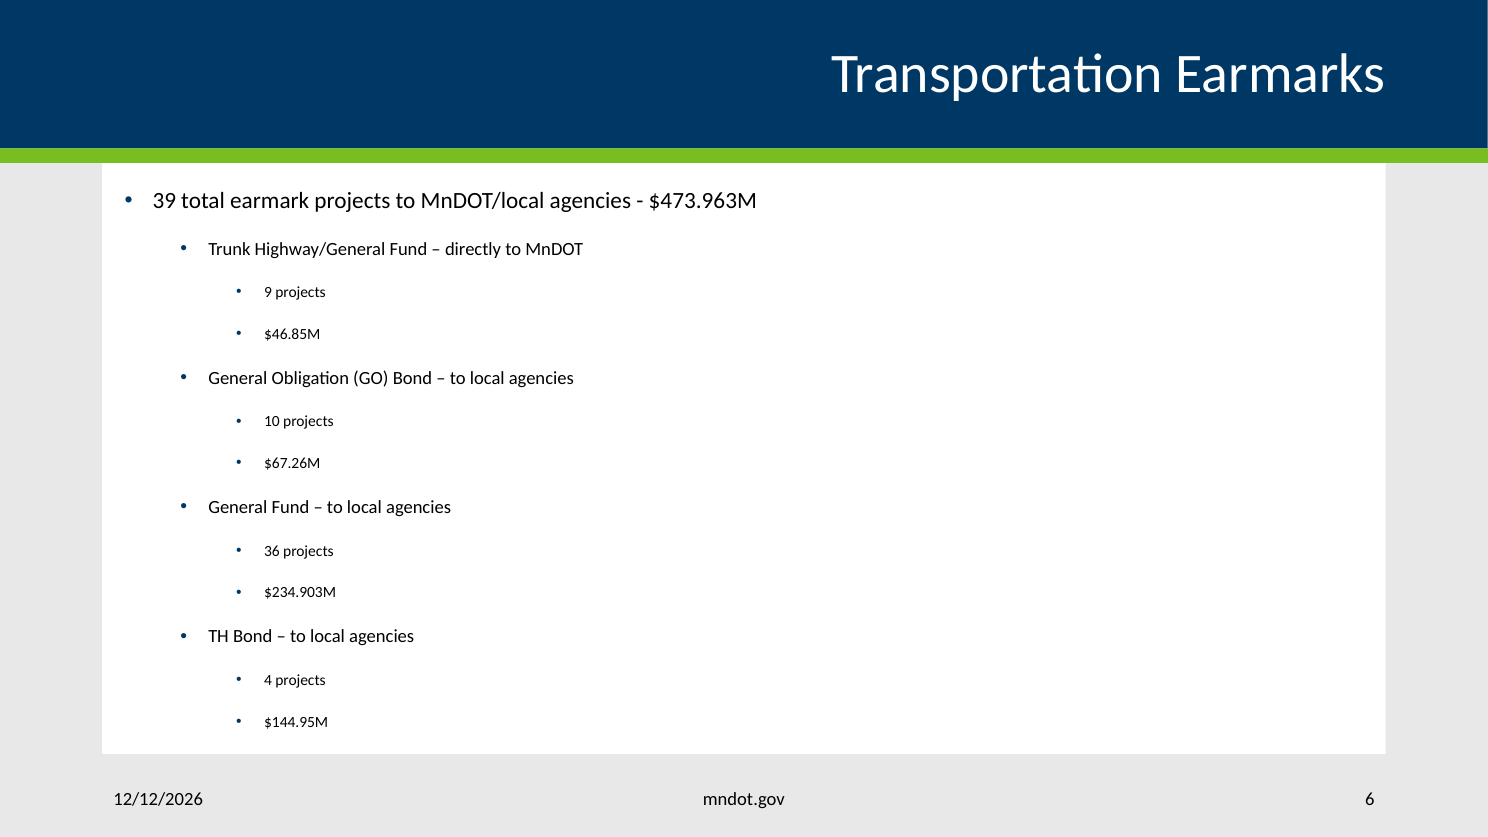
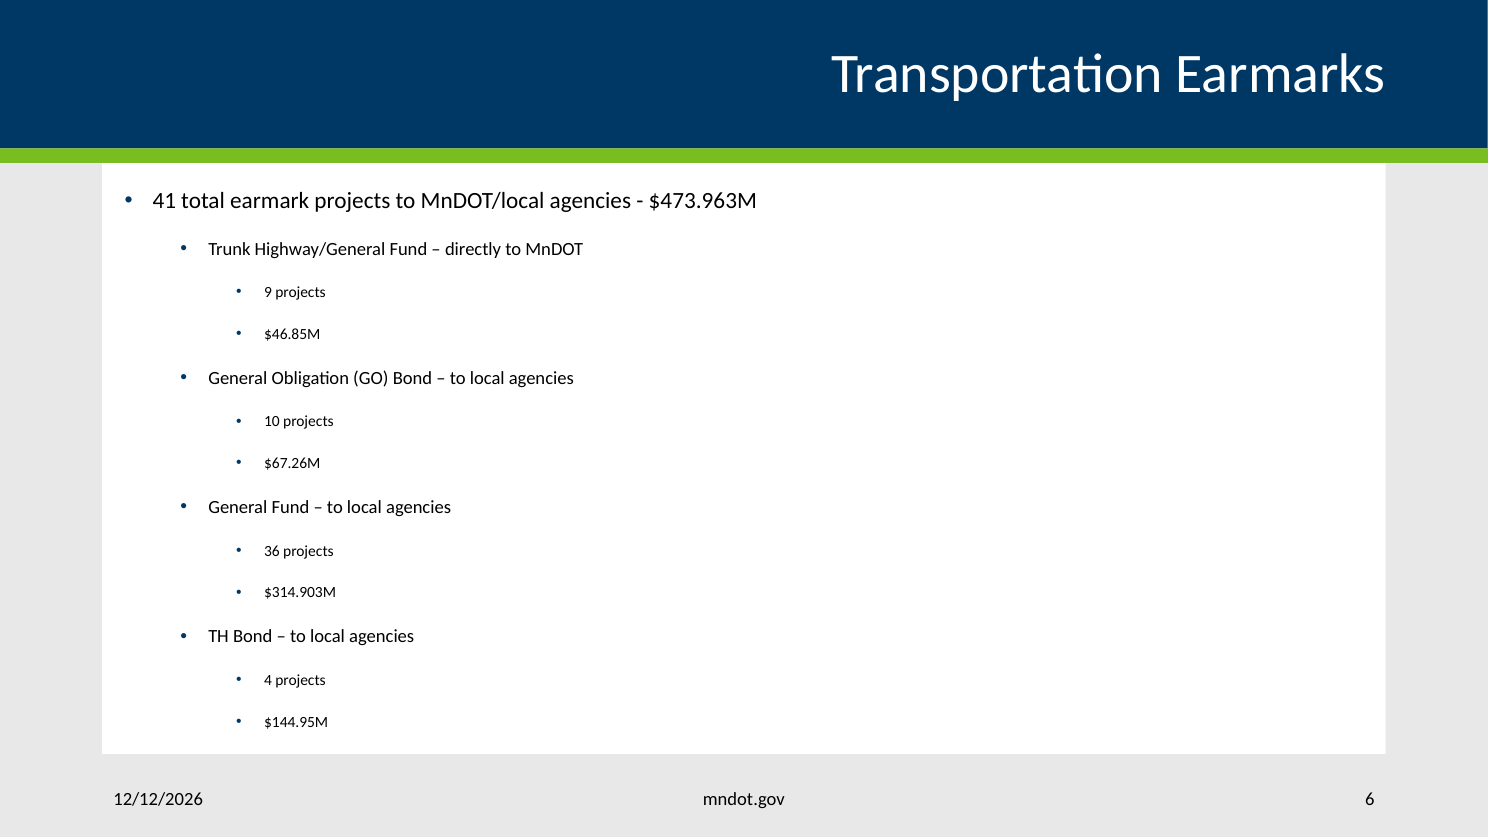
39: 39 -> 41
$234.903M: $234.903M -> $314.903M
